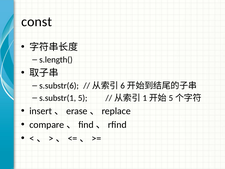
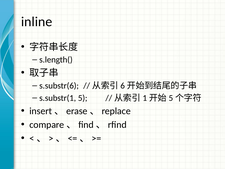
const: const -> inline
